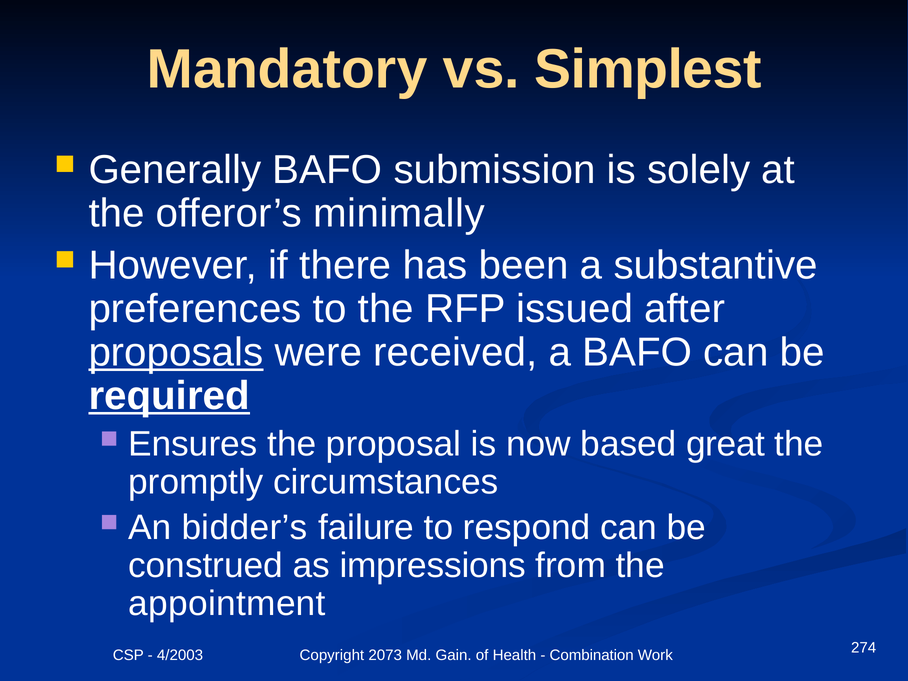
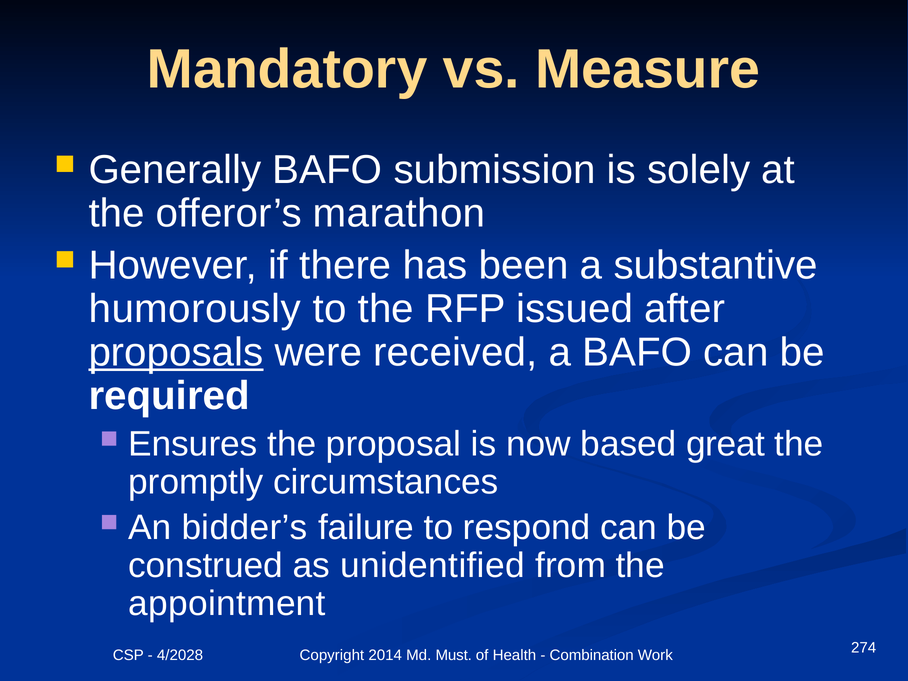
Simplest: Simplest -> Measure
minimally: minimally -> marathon
preferences: preferences -> humorously
required underline: present -> none
impressions: impressions -> unidentified
4/2003: 4/2003 -> 4/2028
2073: 2073 -> 2014
Gain: Gain -> Must
